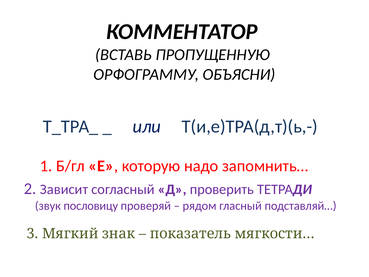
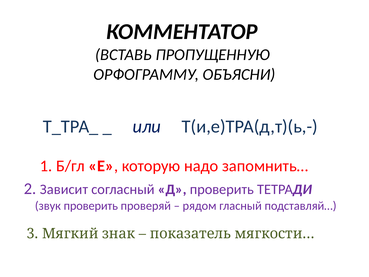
звук пословицу: пословицу -> проверить
